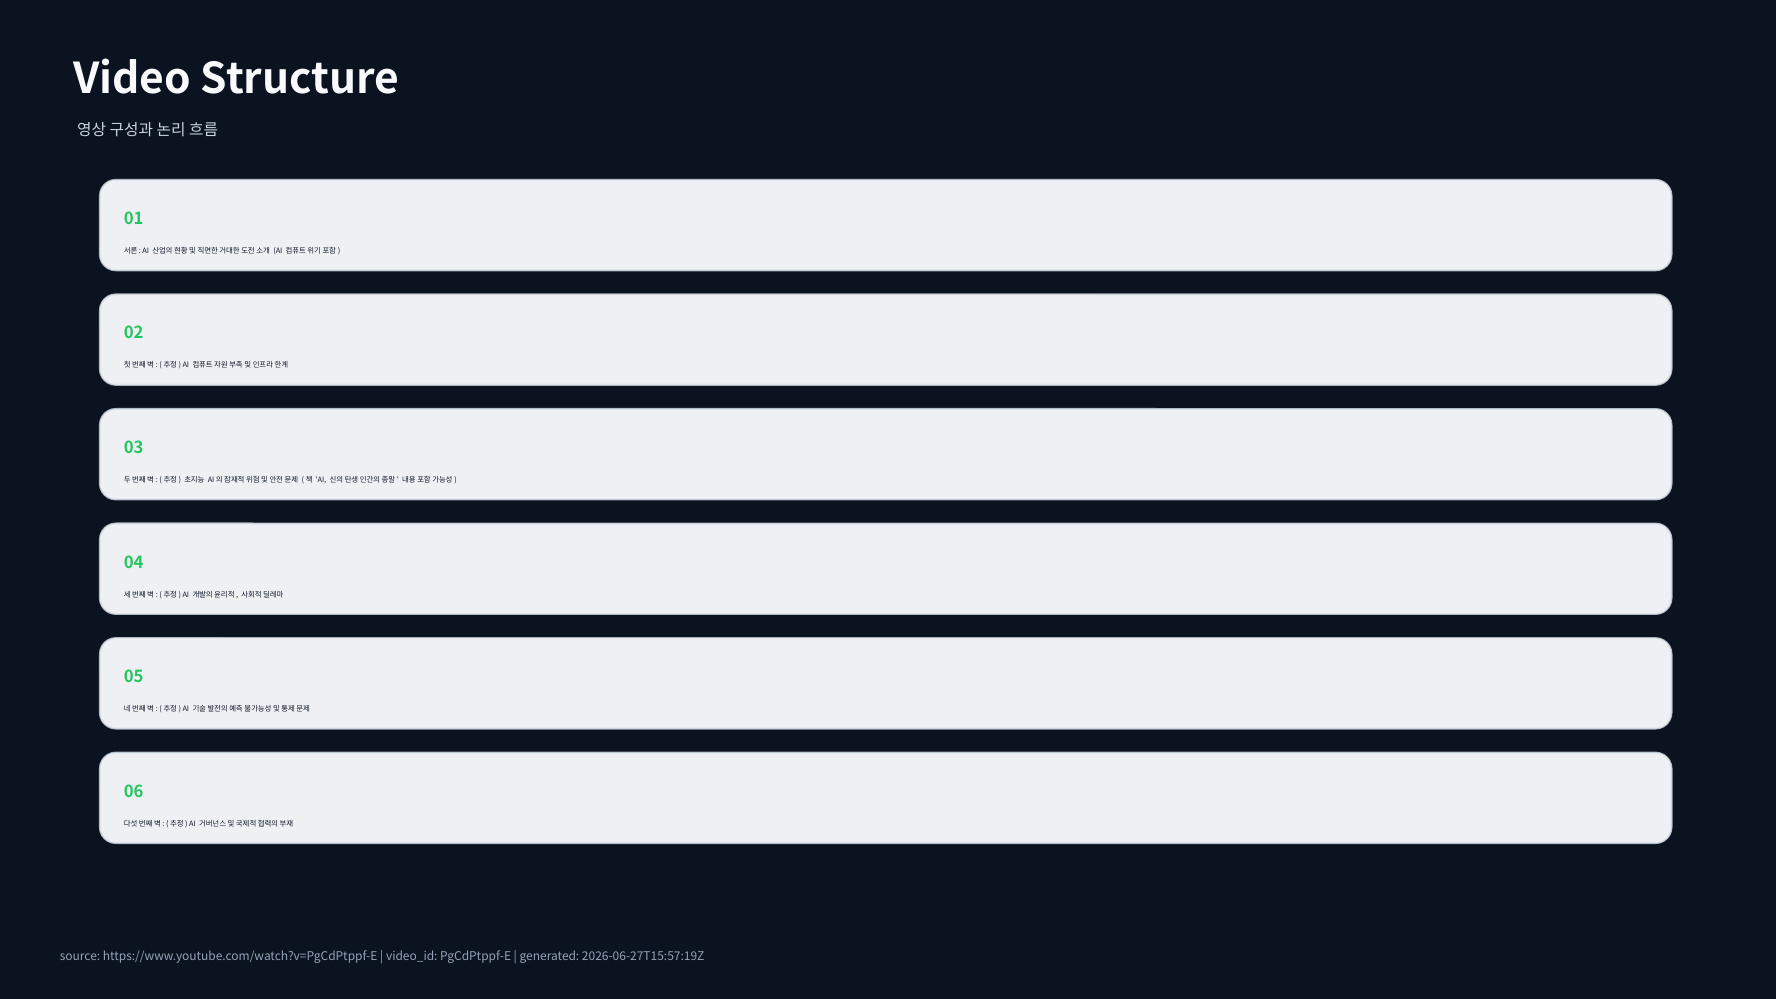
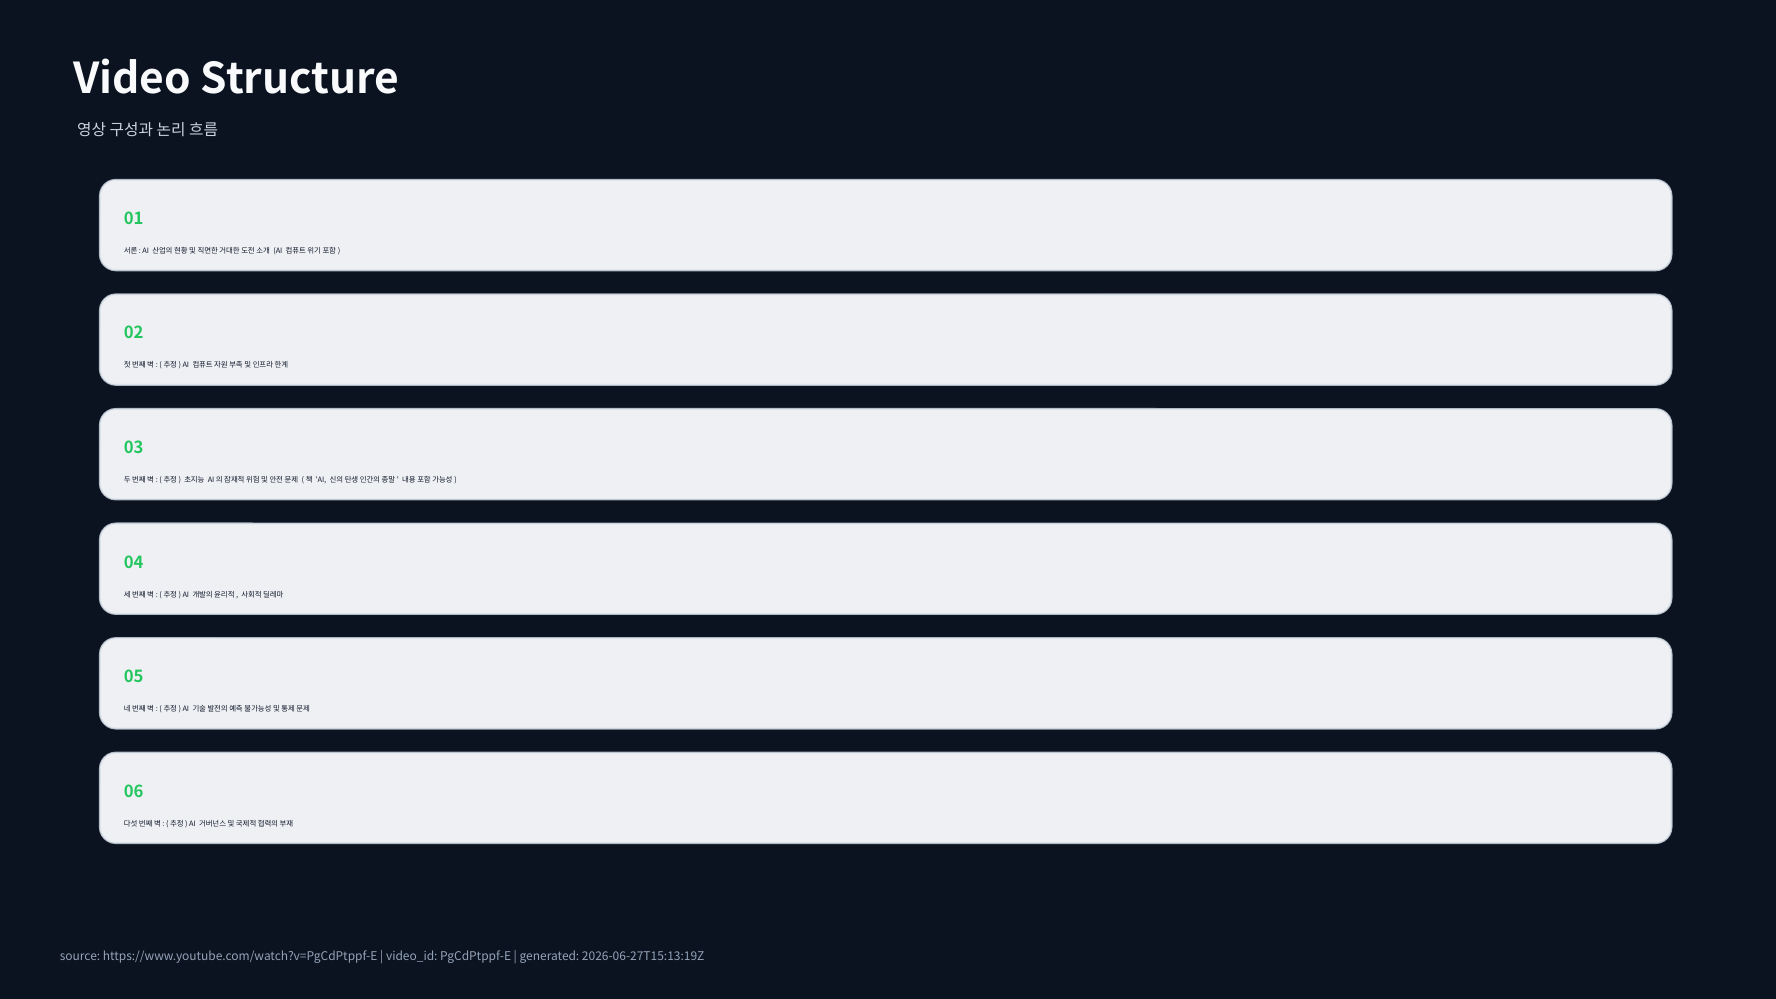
2026-06-27T15:57:19Z: 2026-06-27T15:57:19Z -> 2026-06-27T15:13:19Z
